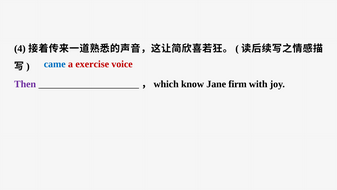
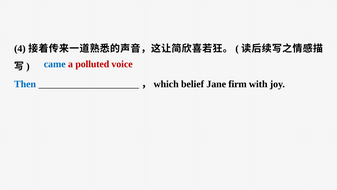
exercise: exercise -> polluted
Then colour: purple -> blue
know: know -> belief
